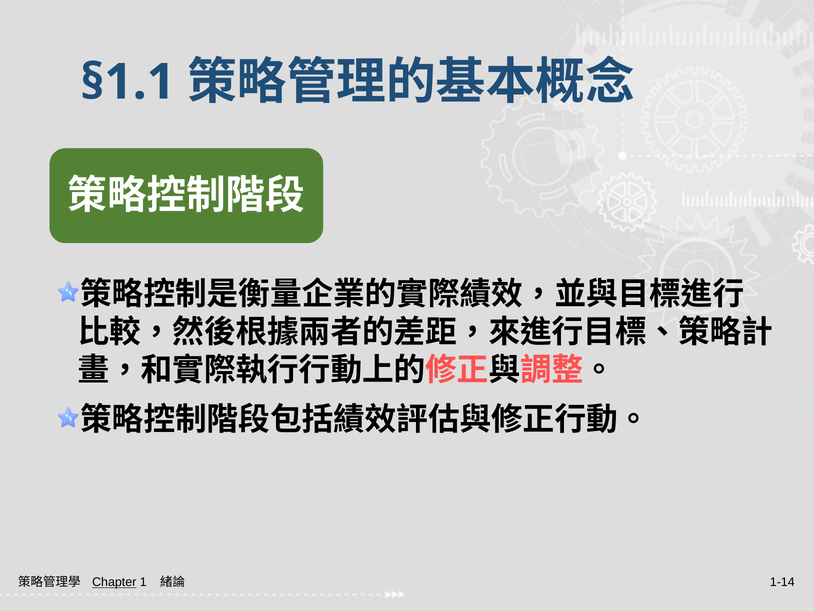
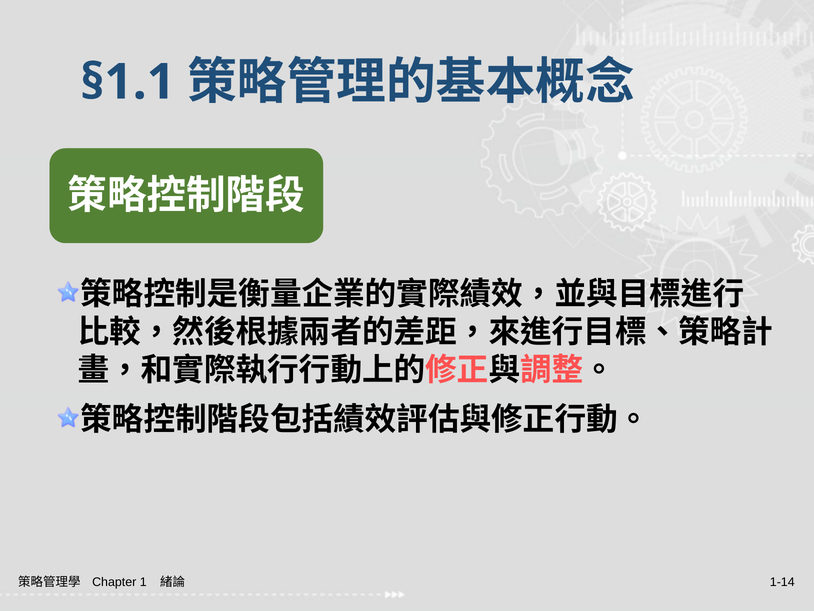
Chapter underline: present -> none
